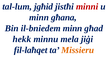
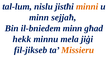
jgħid: jgħid -> nislu
minni colour: red -> orange
għana: għana -> sejjaħ
fil-laħqet: fil-laħqet -> fil-jikseb
